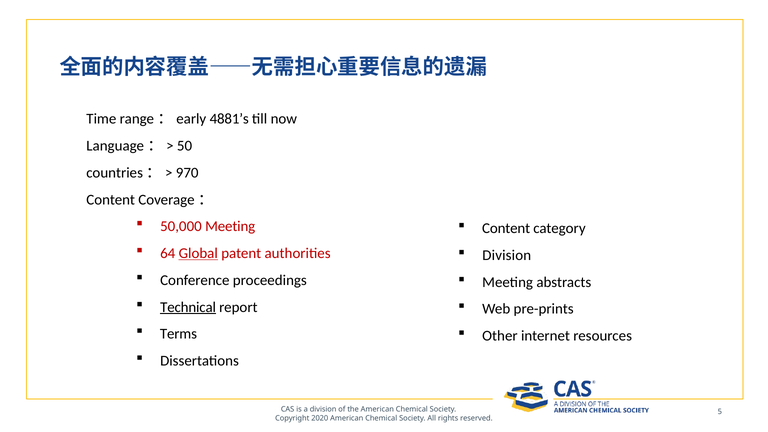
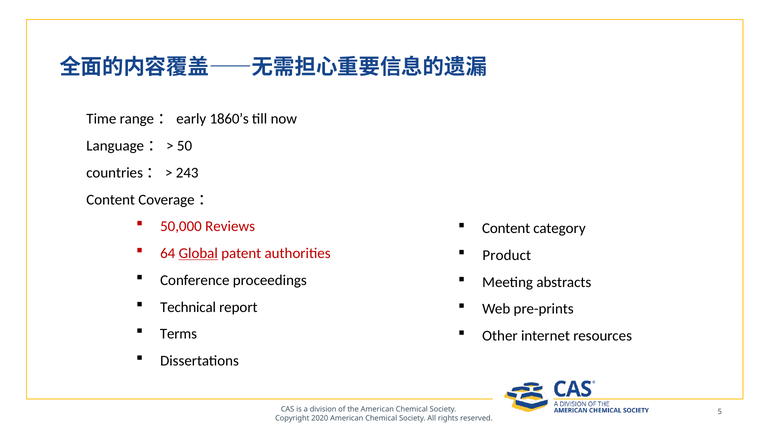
4881’s: 4881’s -> 1860’s
970: 970 -> 243
50,000 Meeting: Meeting -> Reviews
Division at (507, 255): Division -> Product
Technical underline: present -> none
